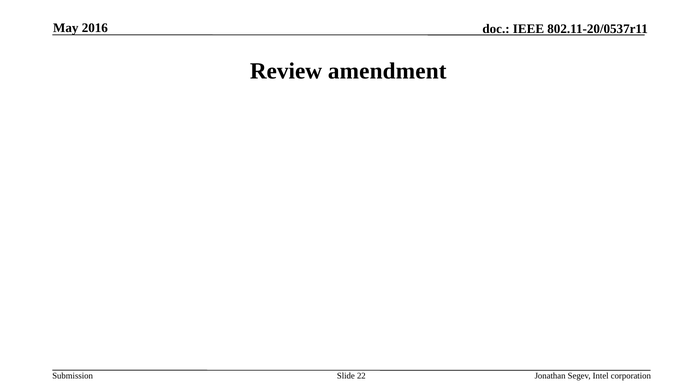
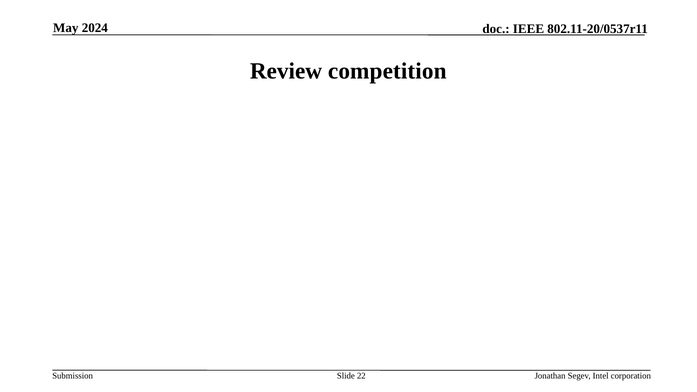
2016: 2016 -> 2024
amendment: amendment -> competition
